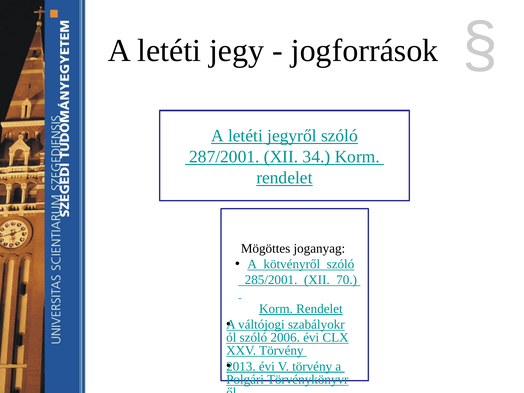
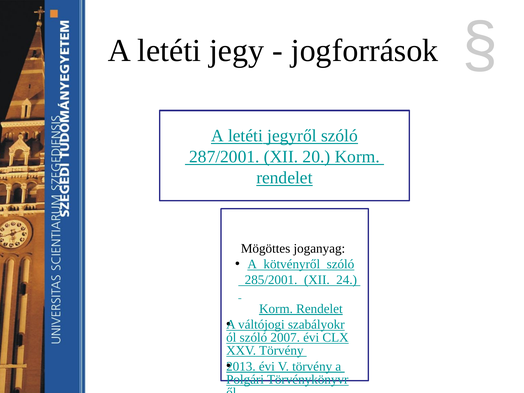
34: 34 -> 20
70: 70 -> 24
2006: 2006 -> 2007
